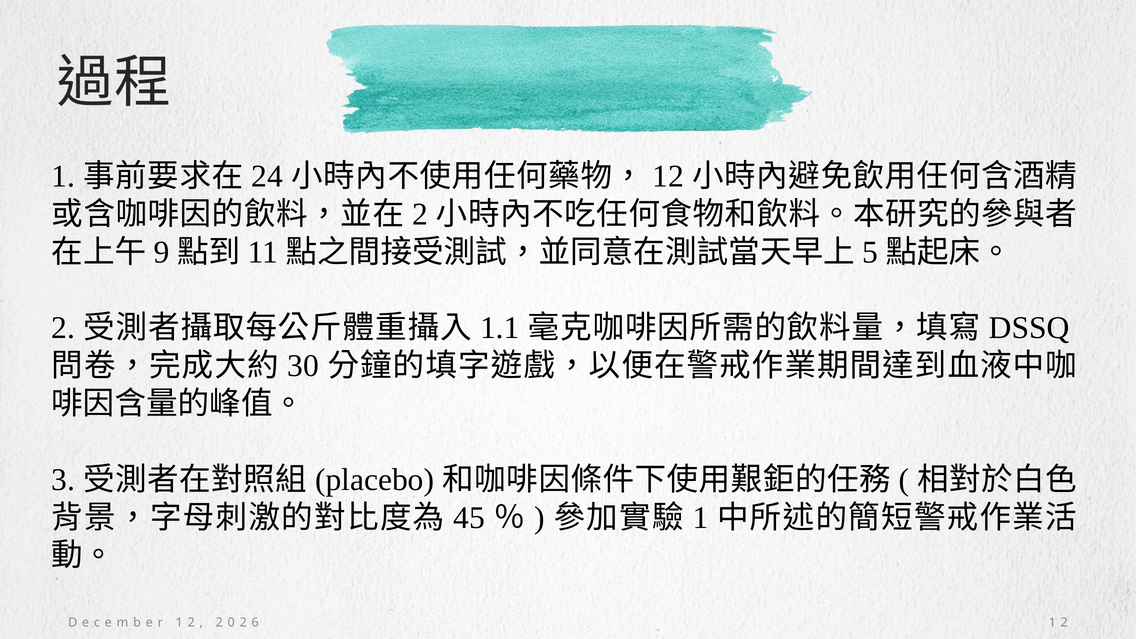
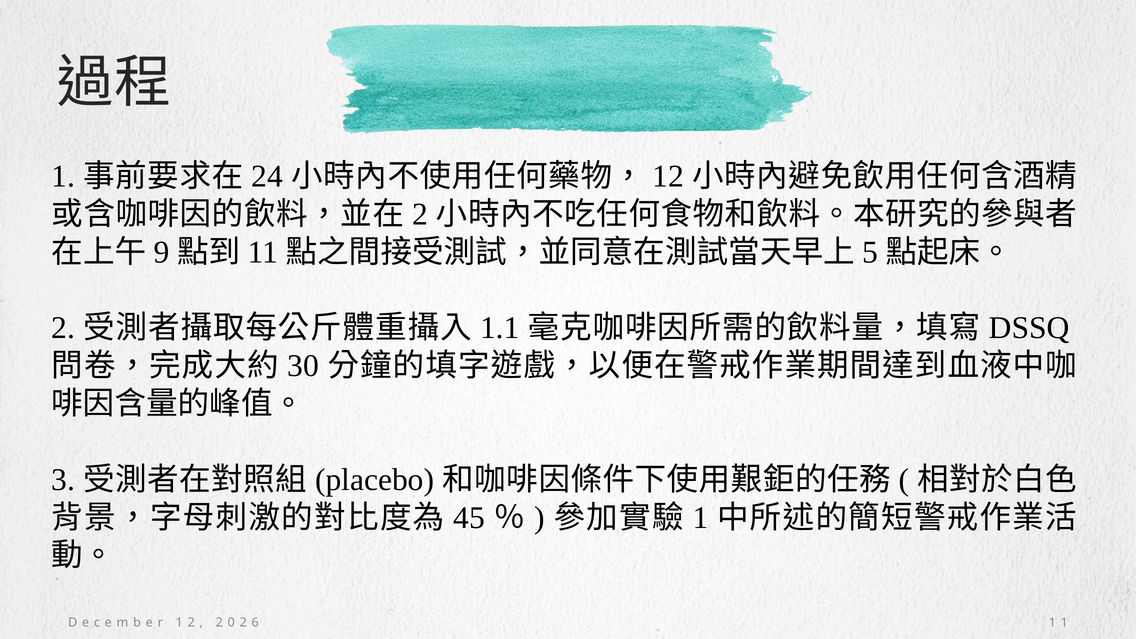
2 at (1064, 623): 2 -> 1
